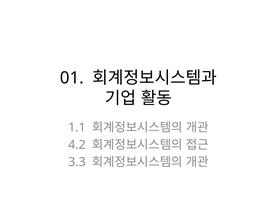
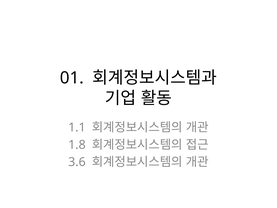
4.2: 4.2 -> 1.8
3.3: 3.3 -> 3.6
